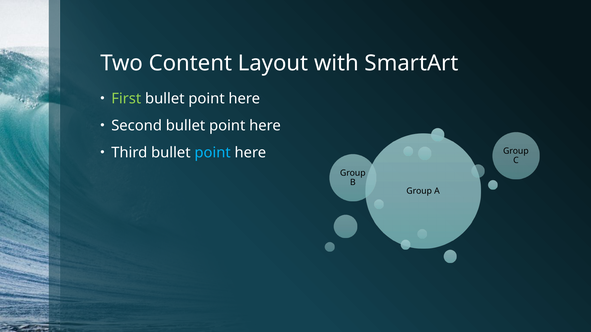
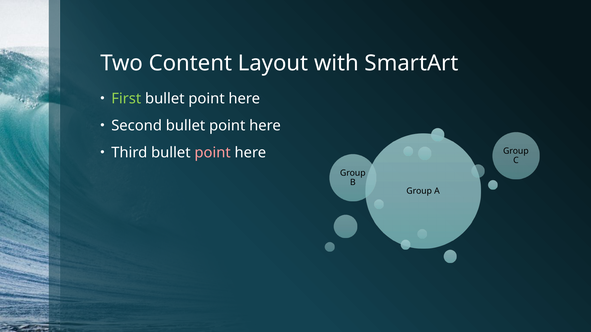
point at (213, 153) colour: light blue -> pink
